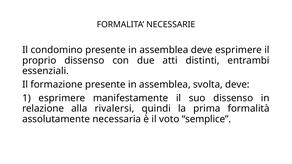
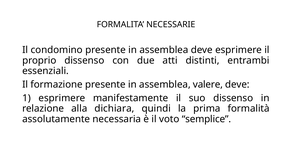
svolta: svolta -> valere
rivalersi: rivalersi -> dichiara
